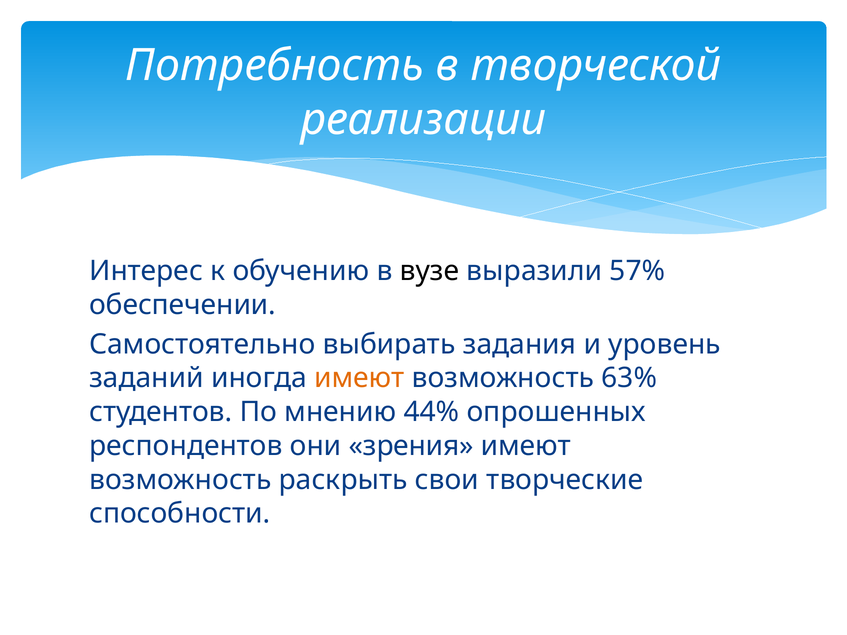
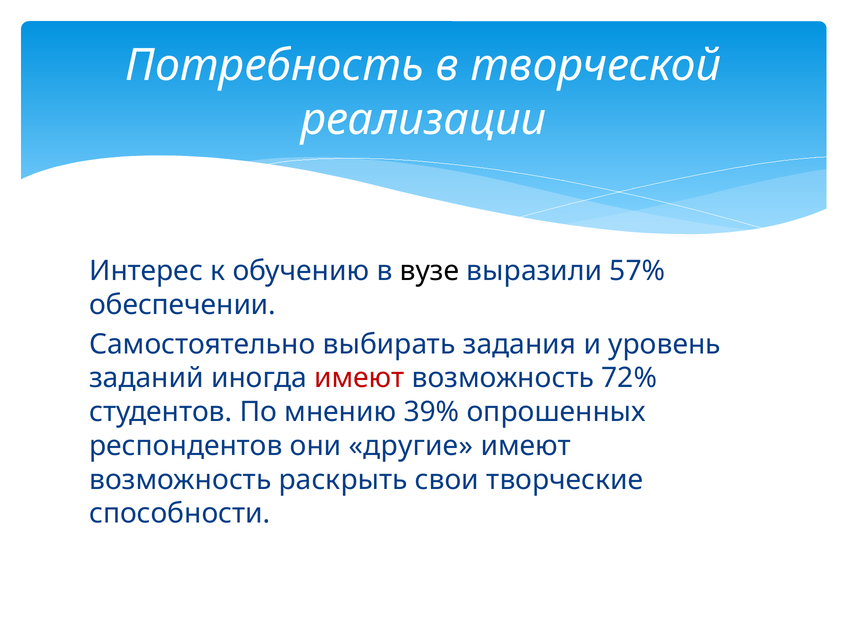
имеют at (359, 378) colour: orange -> red
63%: 63% -> 72%
44%: 44% -> 39%
зрения: зрения -> другие
